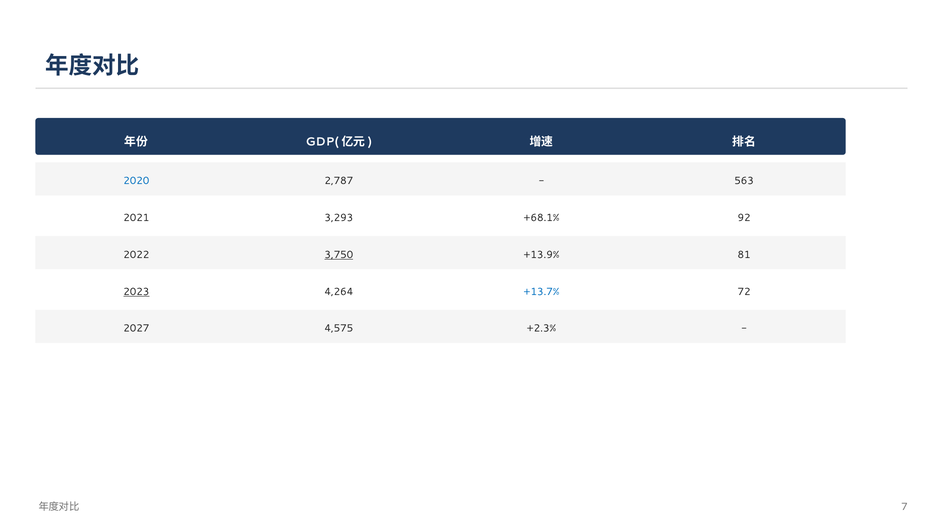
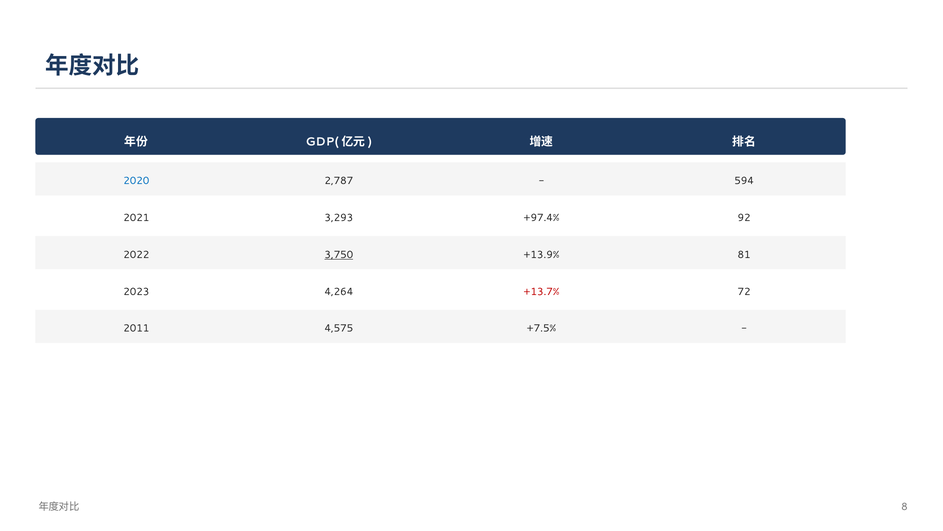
563: 563 -> 594
+68.1%: +68.1% -> +97.4%
2023 underline: present -> none
+13.7% colour: blue -> red
2027: 2027 -> 2011
+2.3%: +2.3% -> +7.5%
7: 7 -> 8
